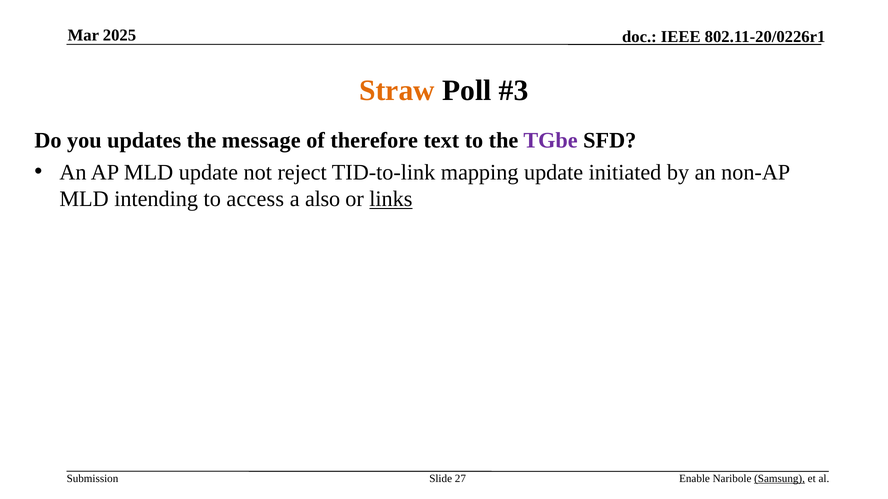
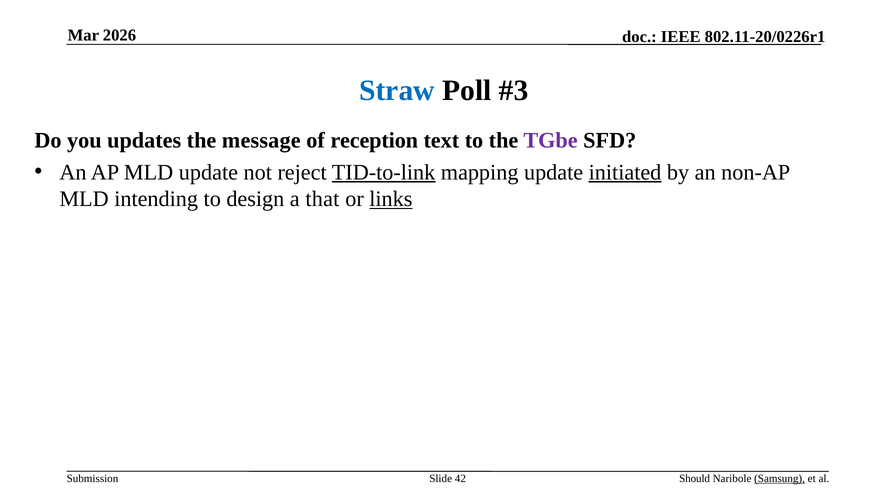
2025: 2025 -> 2026
Straw colour: orange -> blue
therefore: therefore -> reception
TID-to-link underline: none -> present
initiated underline: none -> present
access: access -> design
also: also -> that
27: 27 -> 42
Enable: Enable -> Should
